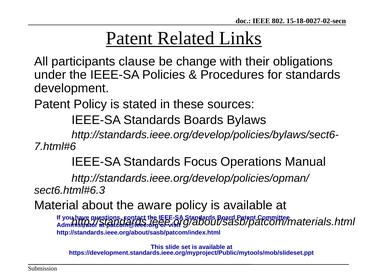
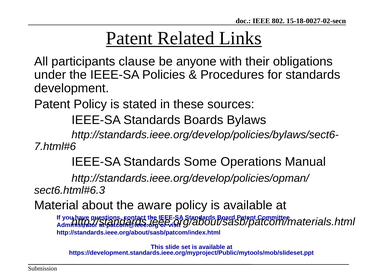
change: change -> anyone
Focus: Focus -> Some
